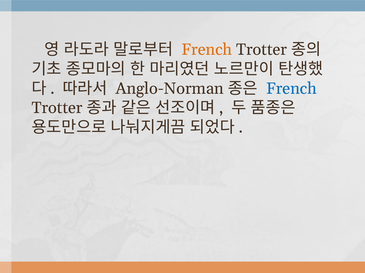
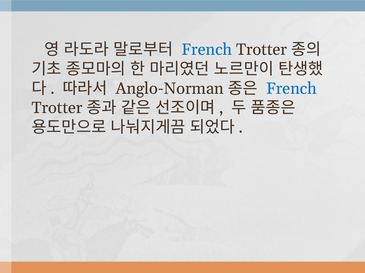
French at (207, 50) colour: orange -> blue
